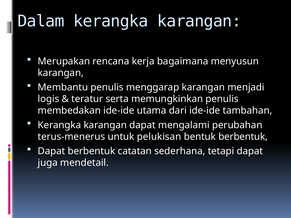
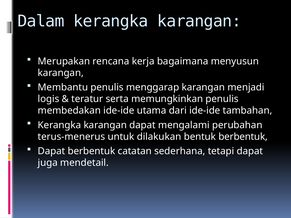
pelukisan: pelukisan -> dilakukan
